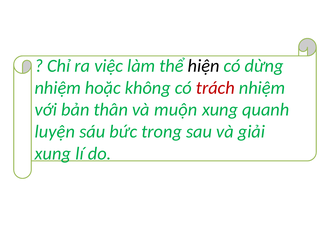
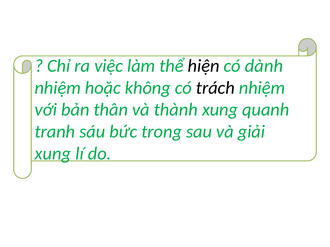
dừng: dừng -> dành
trách colour: red -> black
muộn: muộn -> thành
luyện: luyện -> tranh
